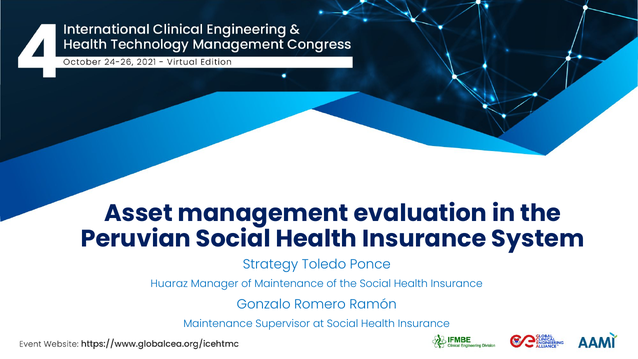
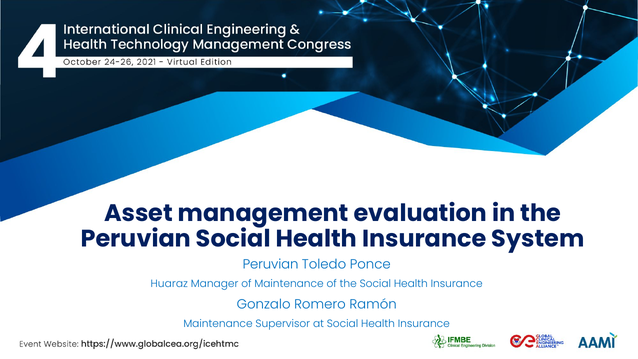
Strategy at (270, 264): Strategy -> Peruvian
